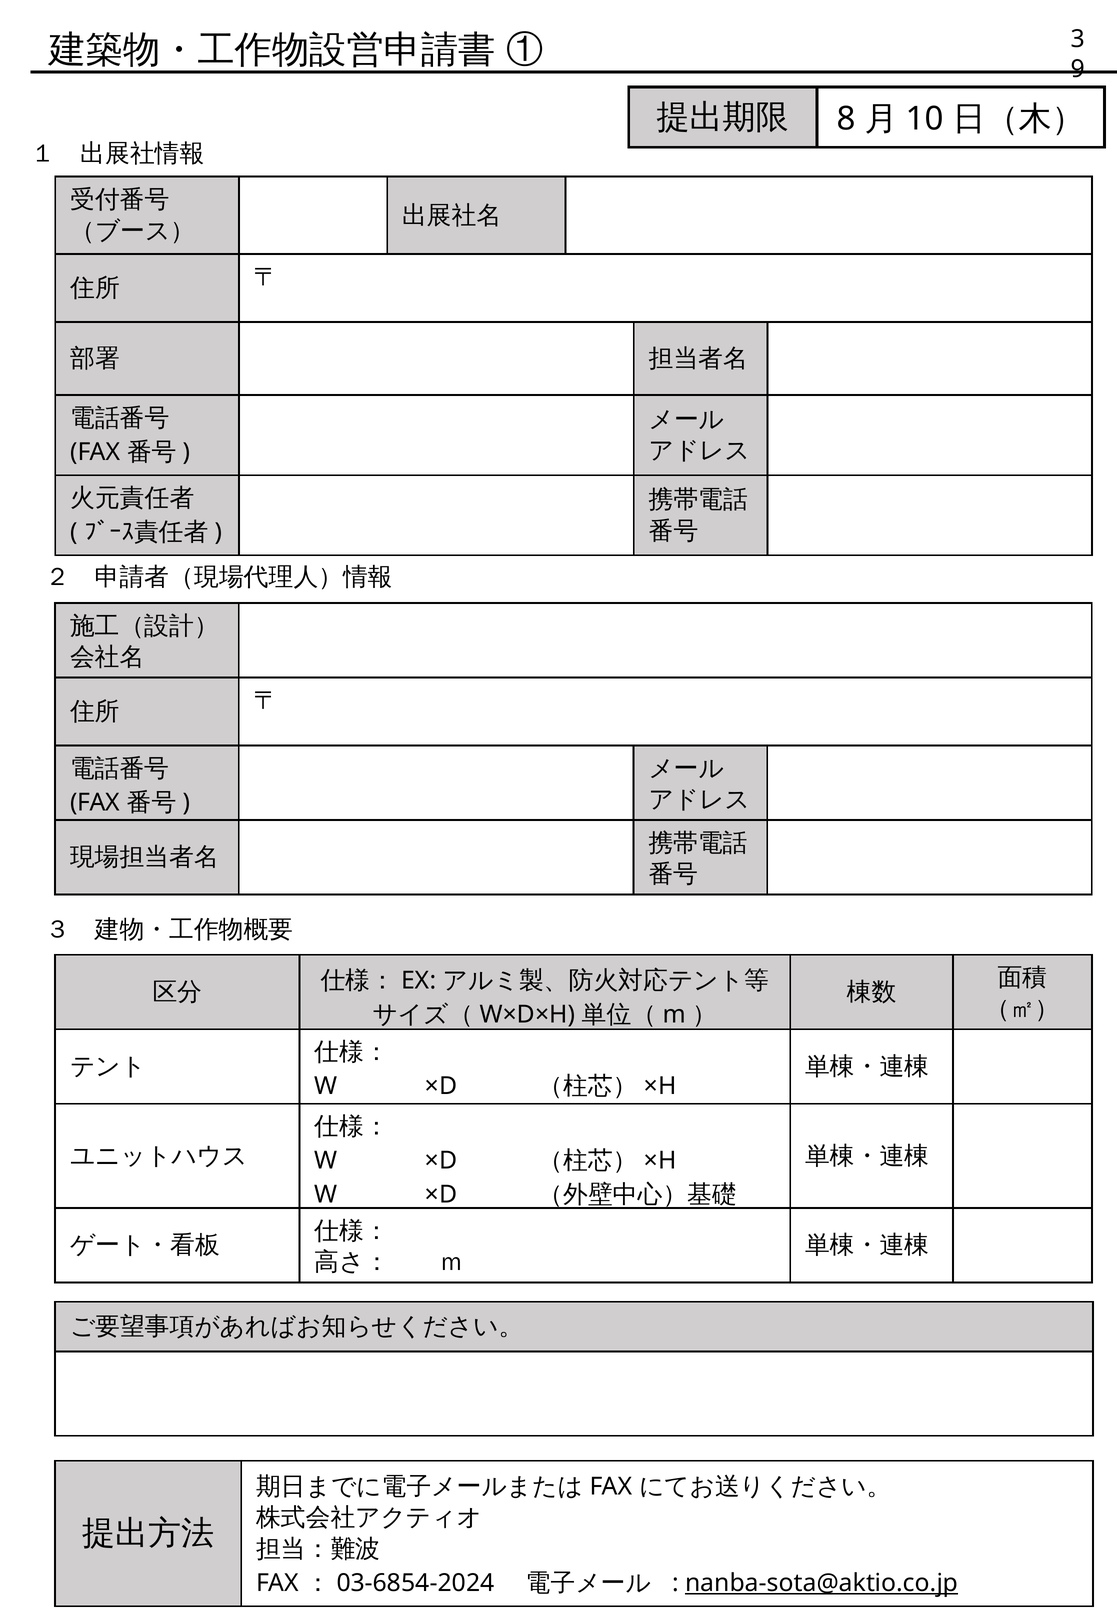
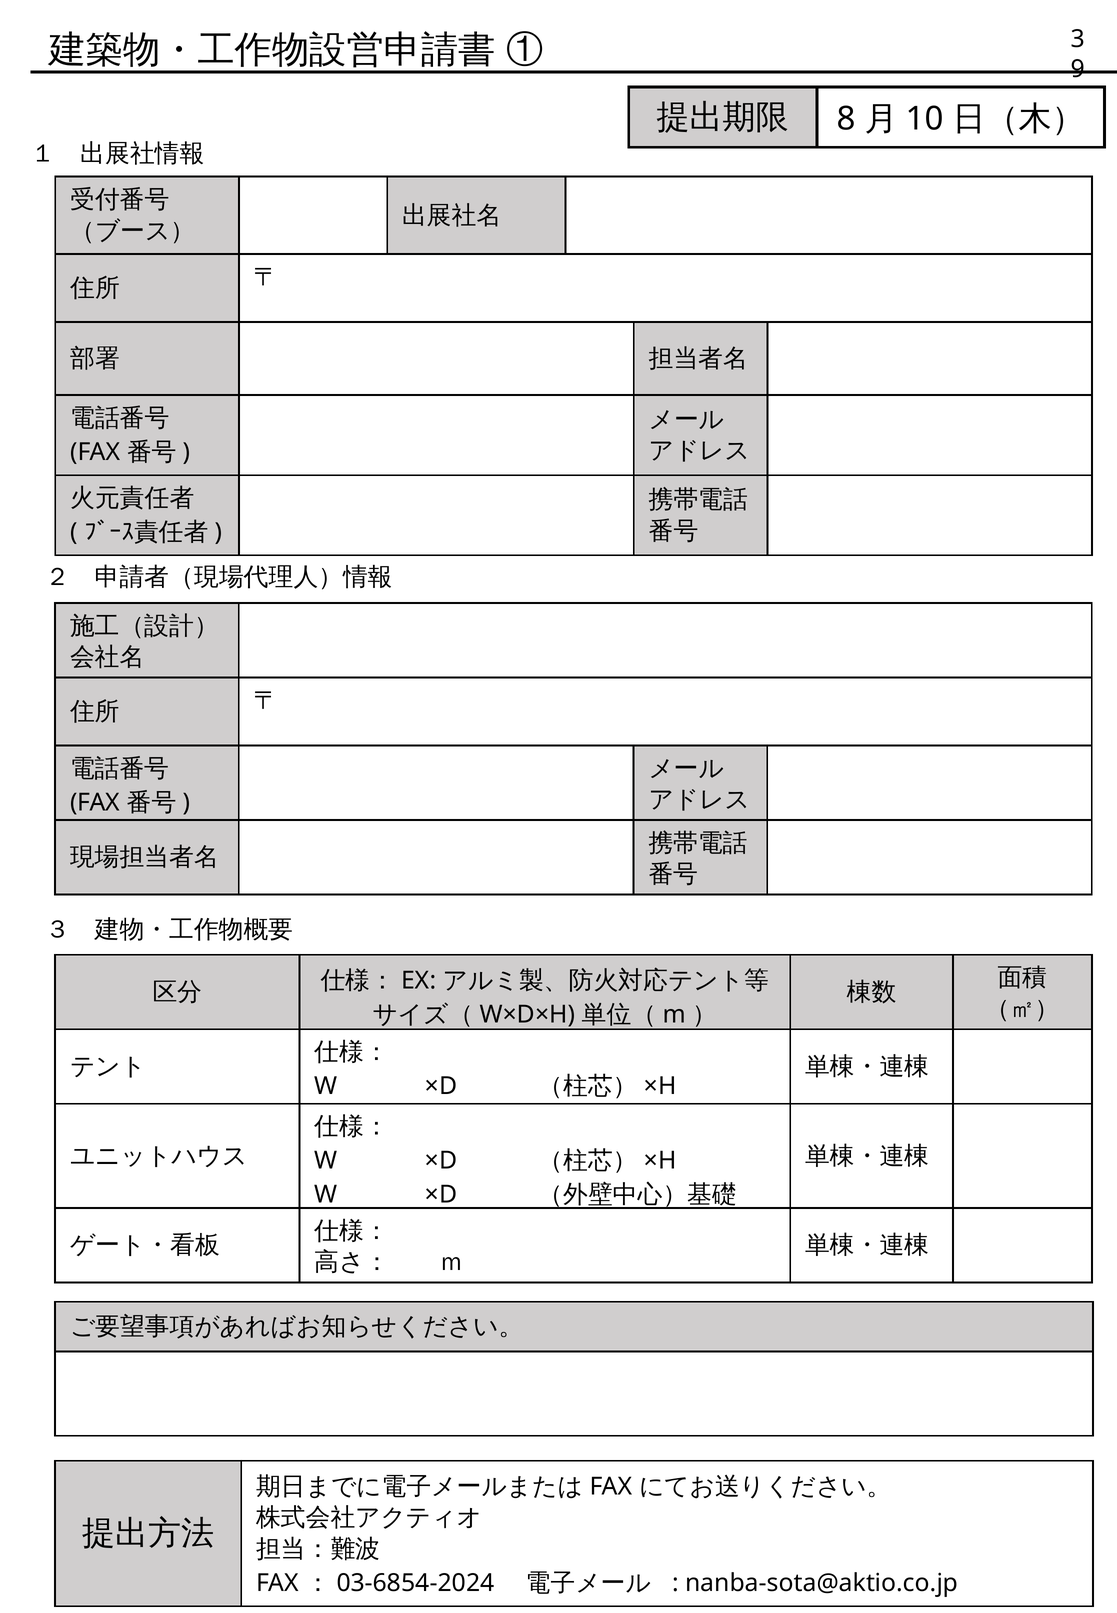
nanba-sota@aktio.co.jp underline: present -> none
